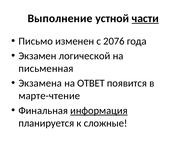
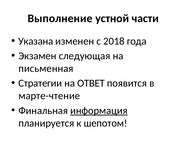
части underline: present -> none
Письмо: Письмо -> Указана
2076: 2076 -> 2018
логической: логической -> следующая
Экзамена: Экзамена -> Стратегии
сложные: сложные -> шепотом
